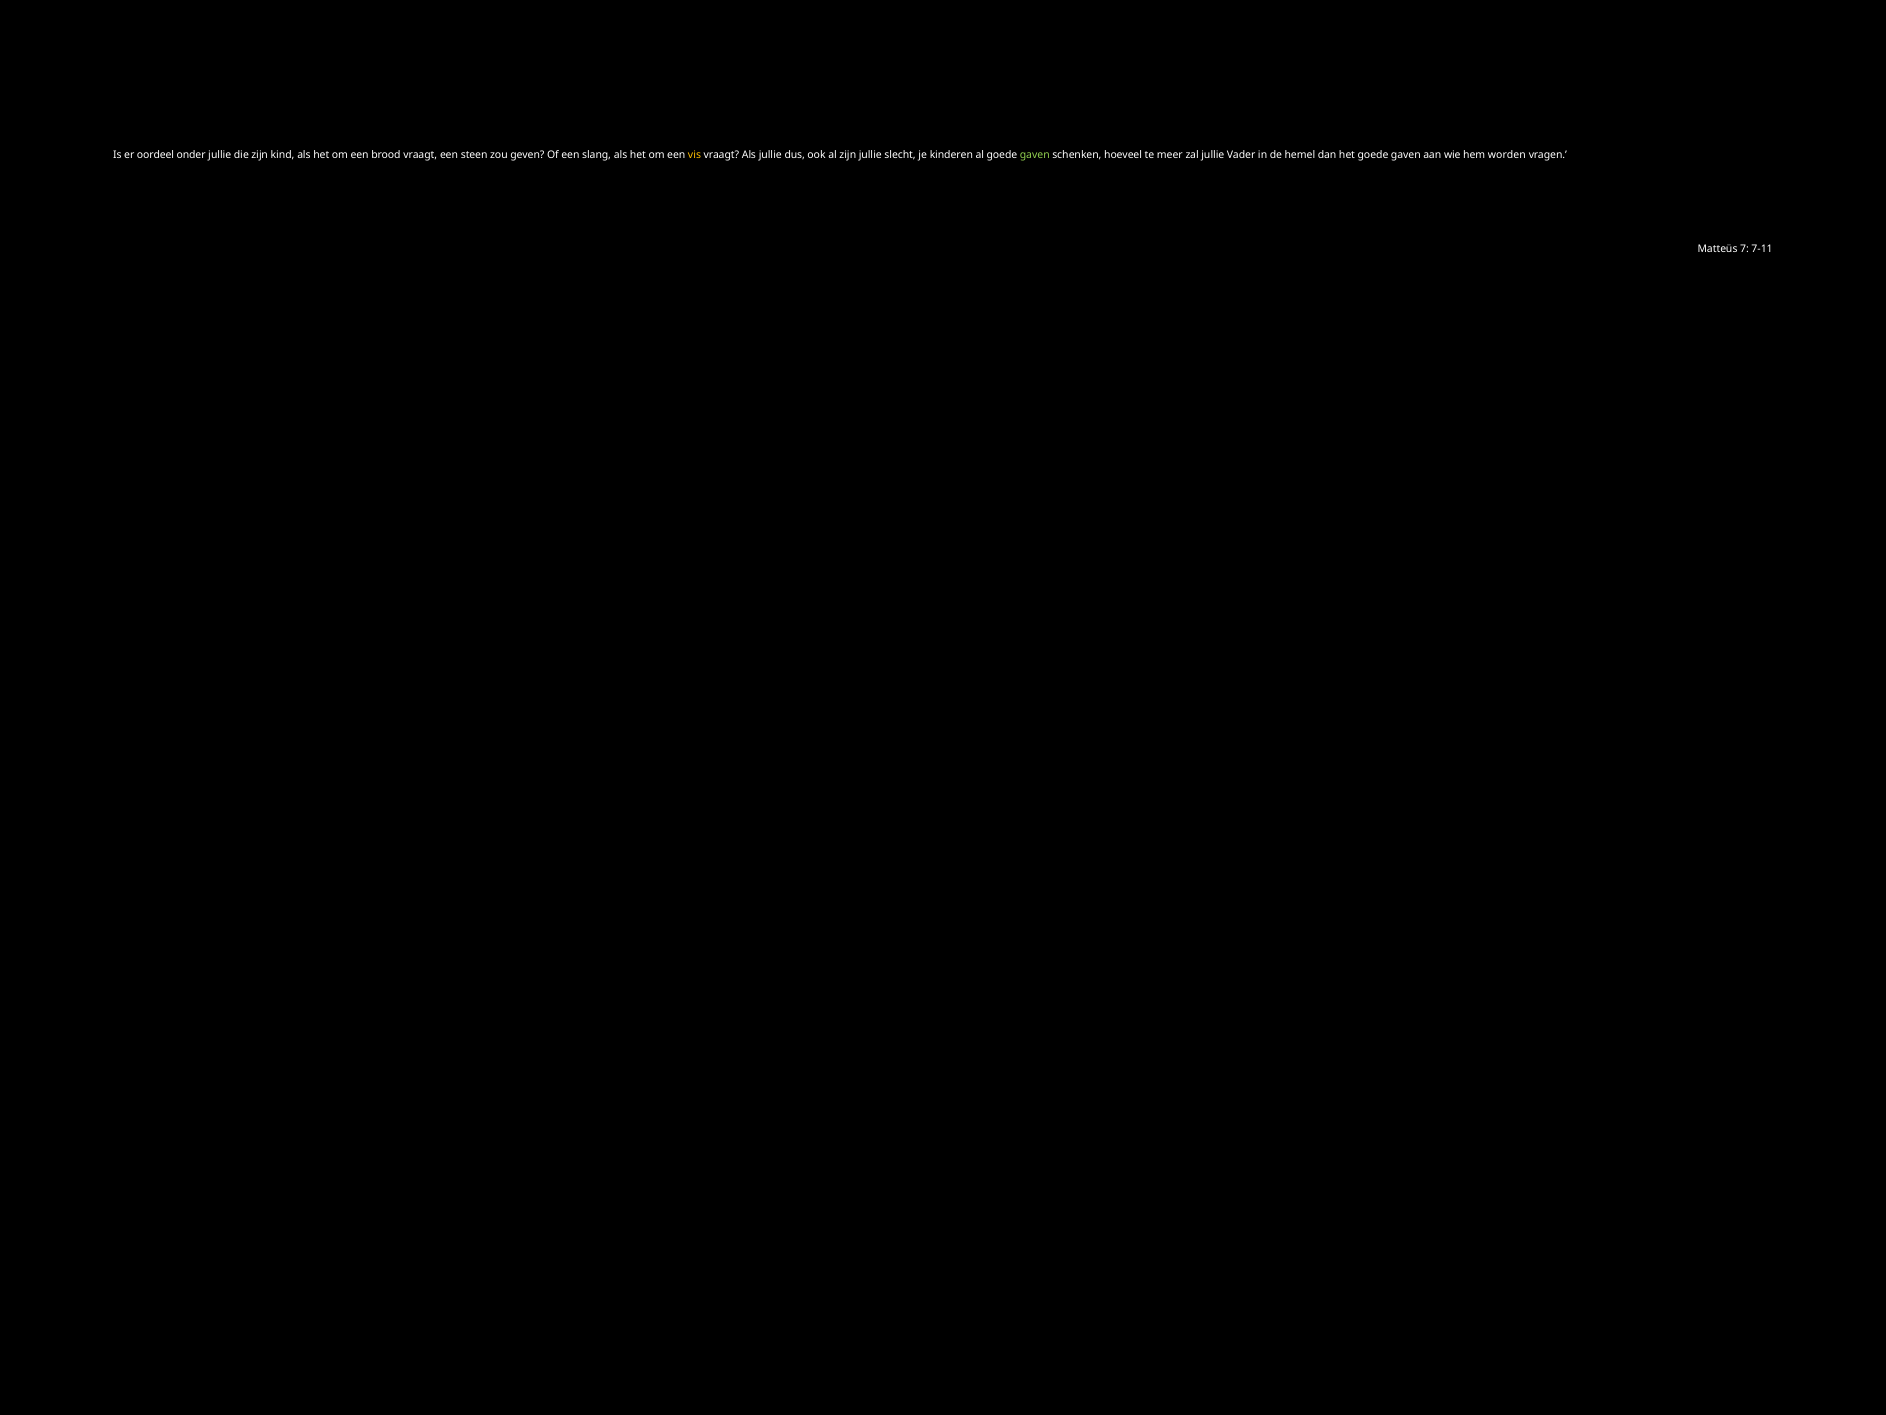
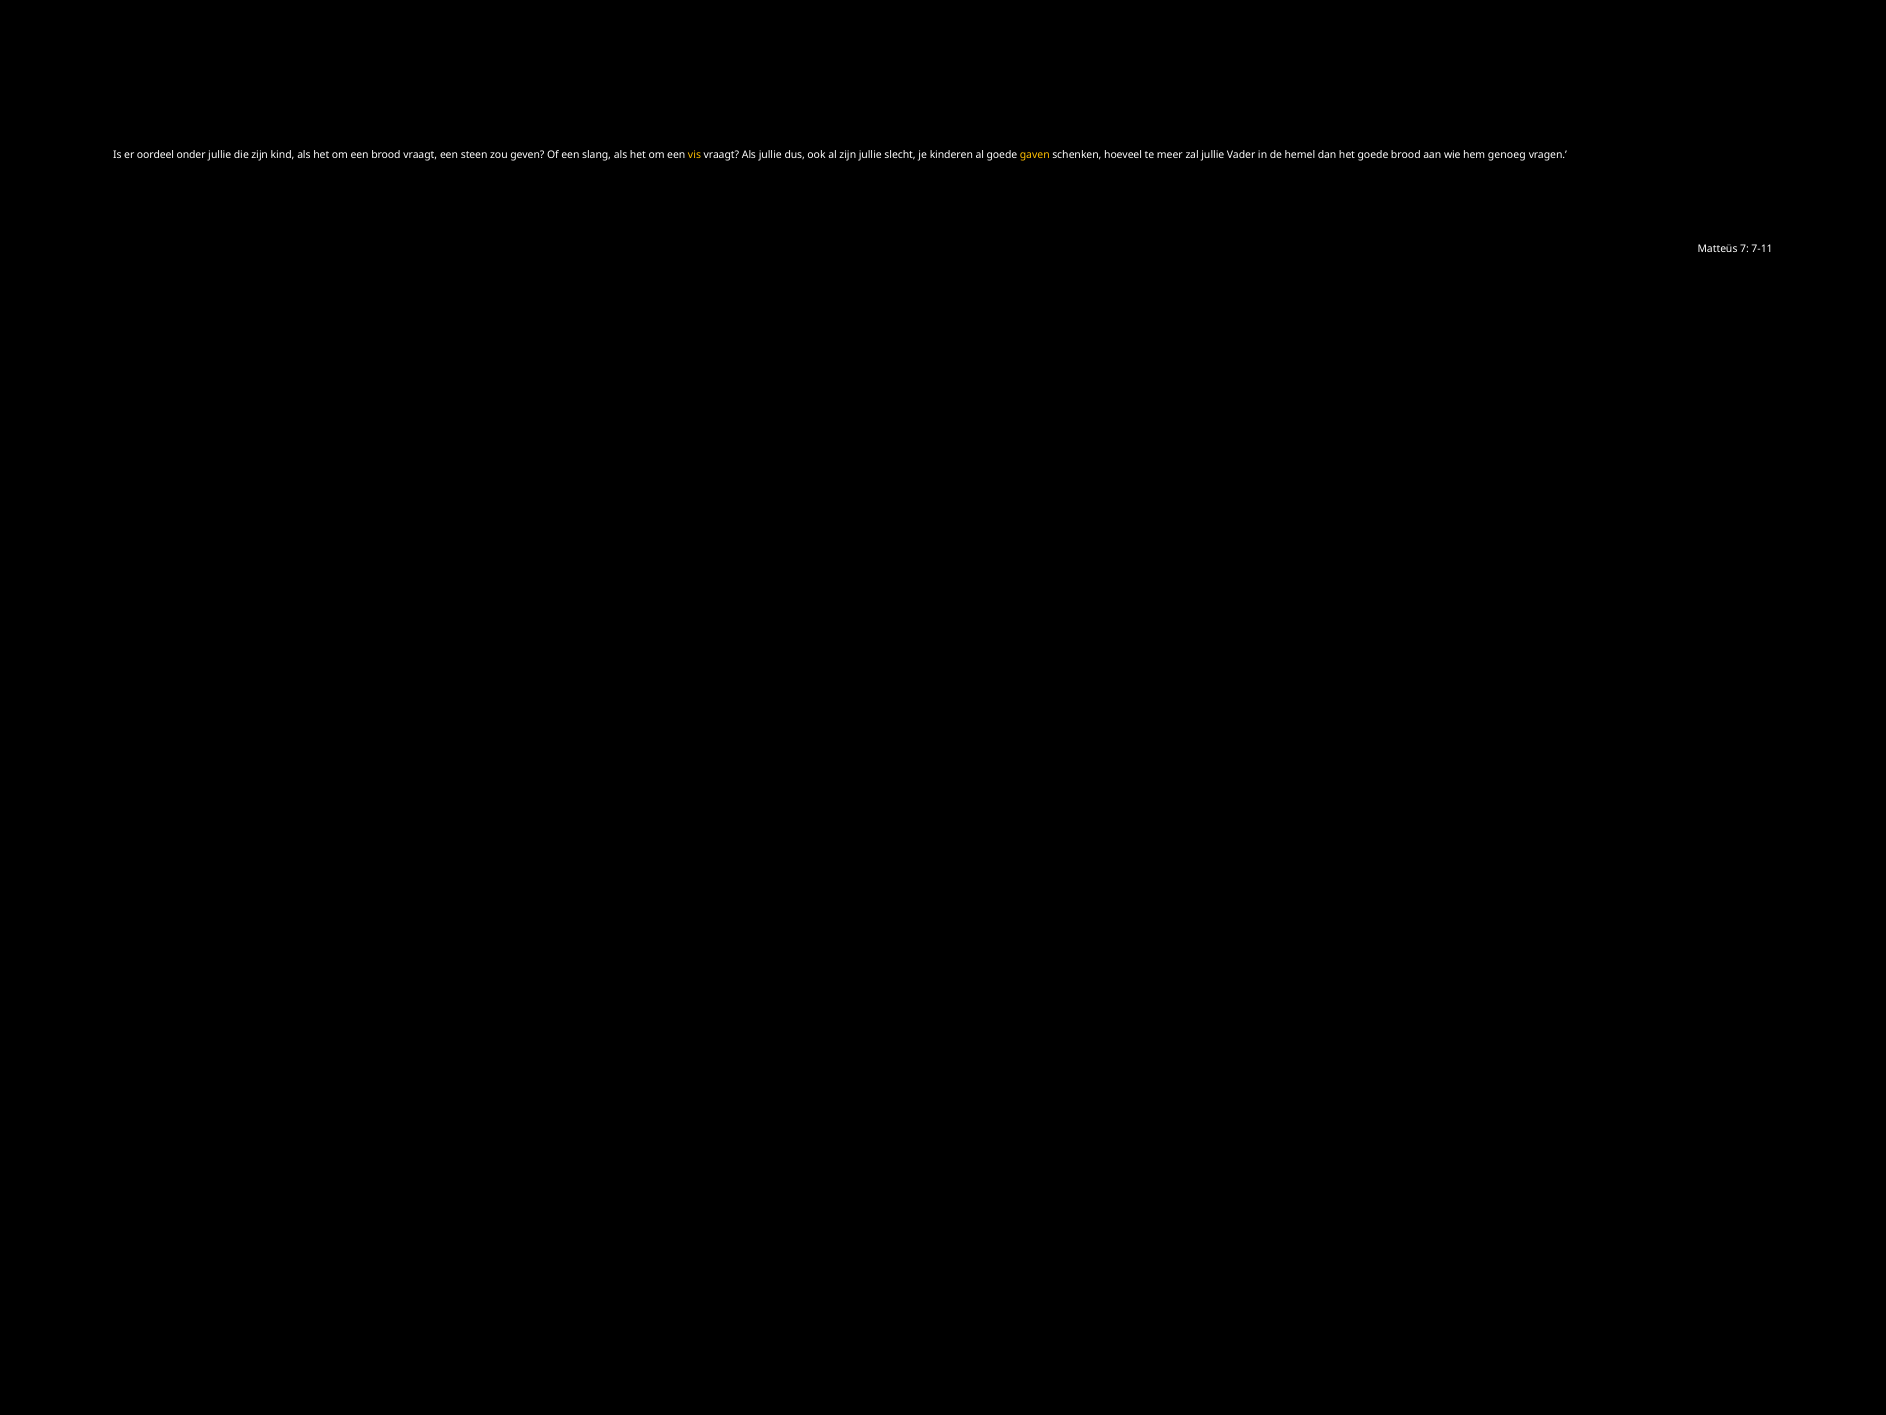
gaven at (1035, 155) colour: light green -> yellow
het goede gaven: gaven -> brood
worden: worden -> genoeg
